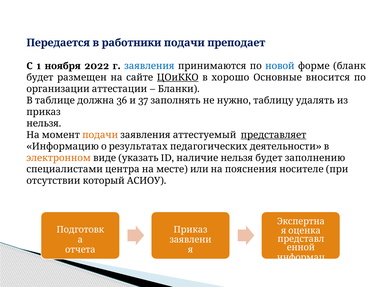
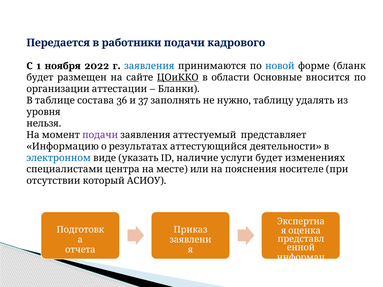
преподает: преподает -> кадрового
хорошо: хорошо -> области
должна: должна -> состава
приказ at (44, 112): приказ -> уровня
подачи at (100, 135) colour: orange -> purple
представляет underline: present -> none
педагогических: педагогических -> аттестующийся
электронном colour: orange -> blue
наличие нельзя: нельзя -> услуги
заполнению: заполнению -> изменениях
